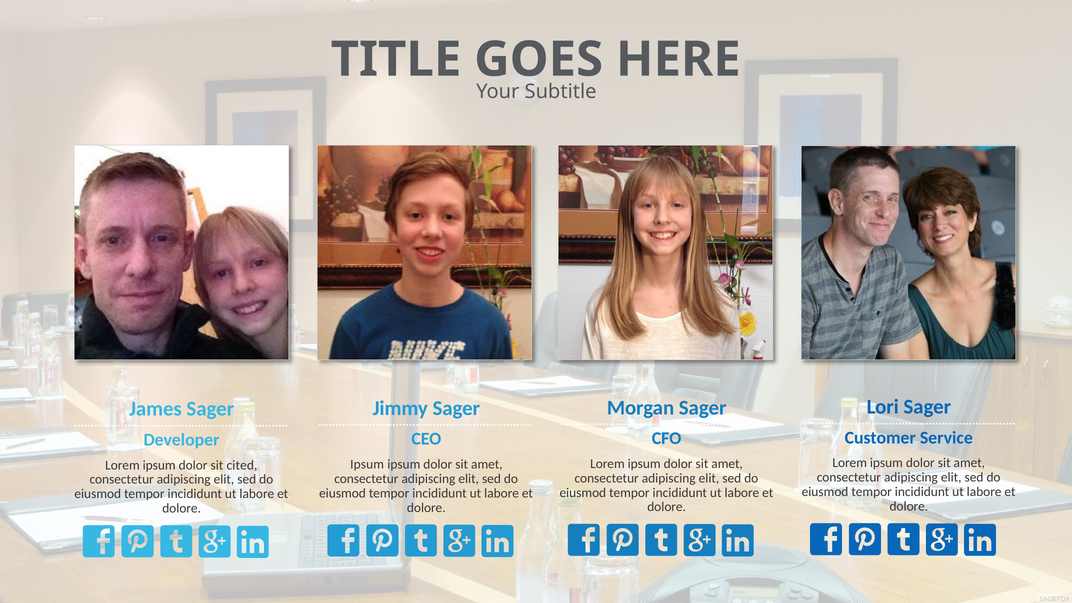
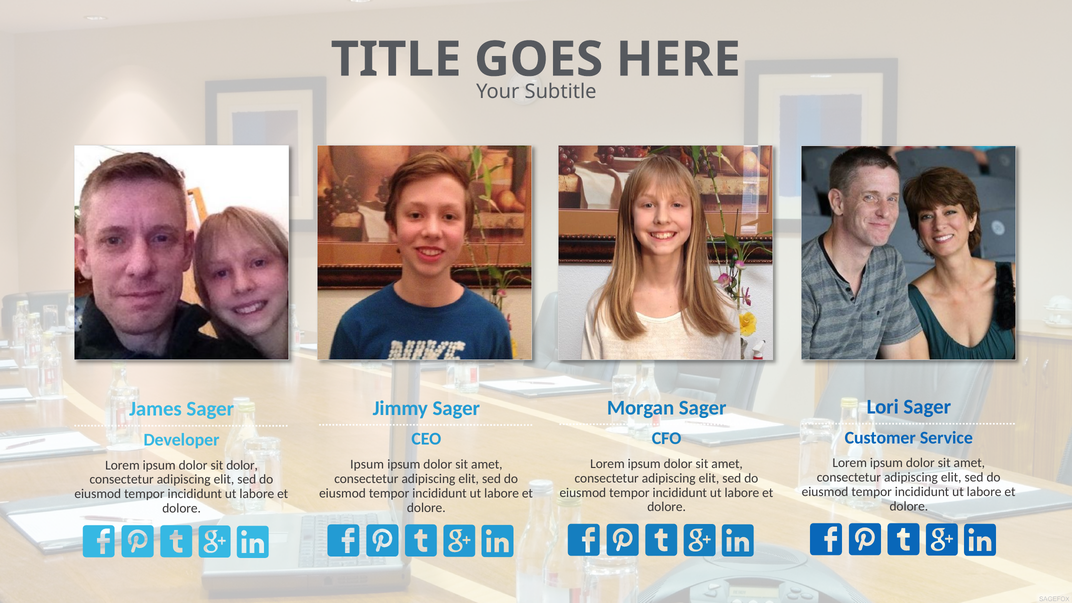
sit cited: cited -> dolor
